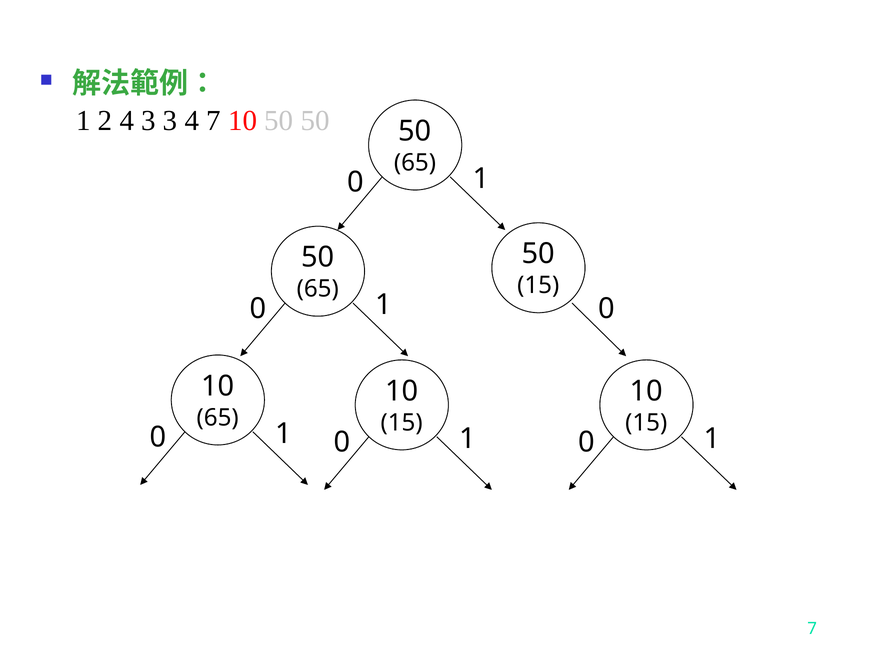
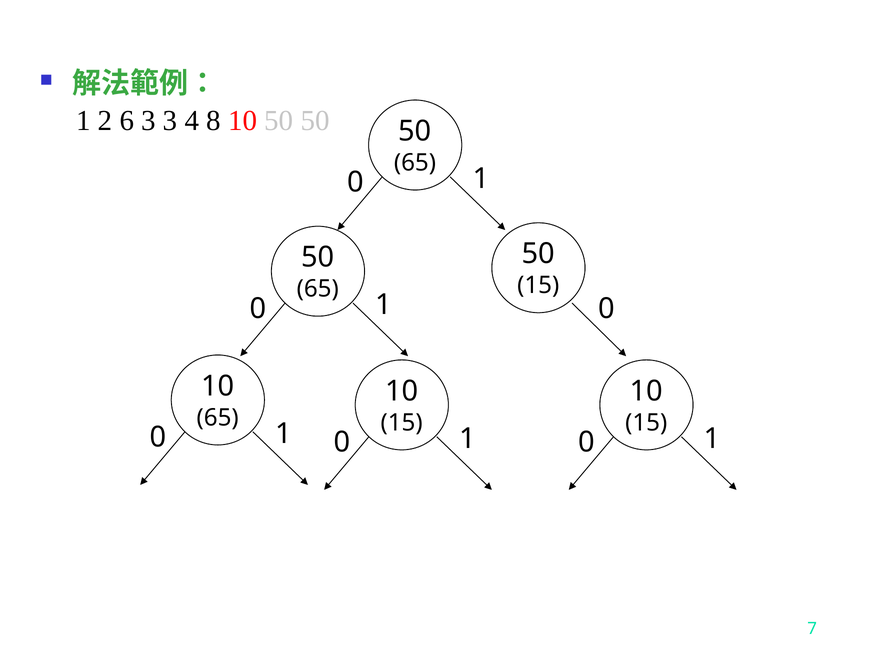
2 4: 4 -> 6
4 7: 7 -> 8
